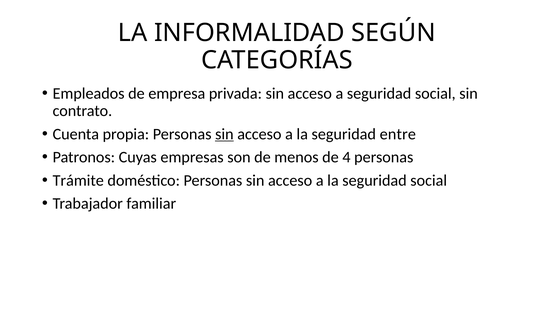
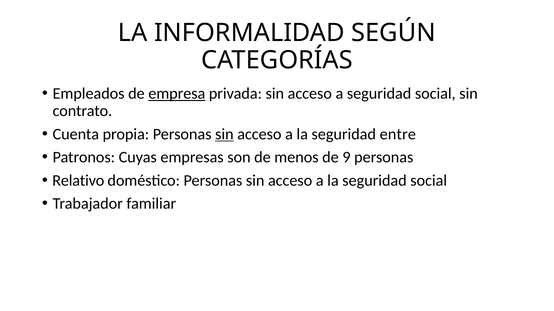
empresa underline: none -> present
4: 4 -> 9
Trámite: Trámite -> Relativo
